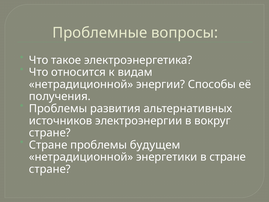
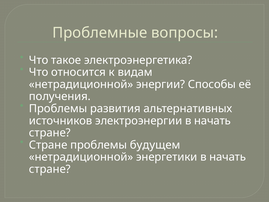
электроэнергии в вокруг: вокруг -> начать
энергетики в стране: стране -> начать
